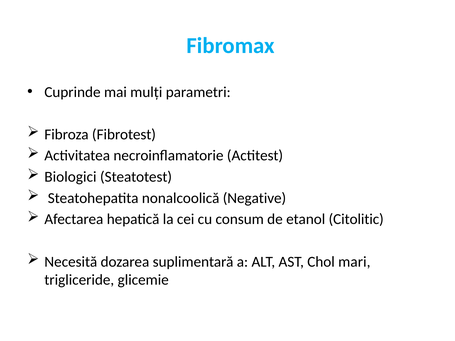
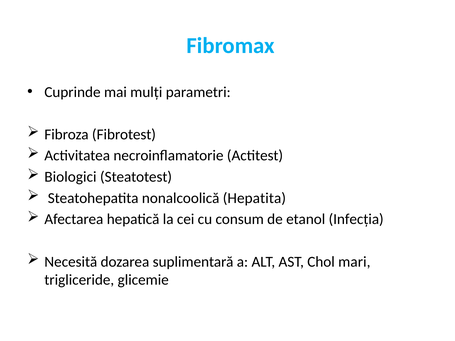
Negative: Negative -> Hepatita
Citolitic: Citolitic -> Infecția
